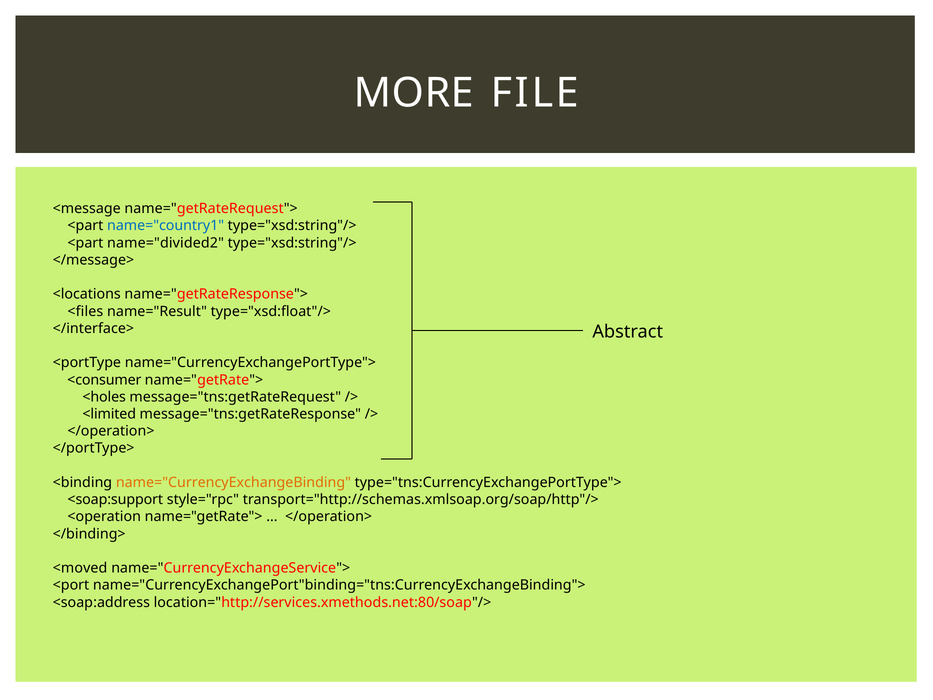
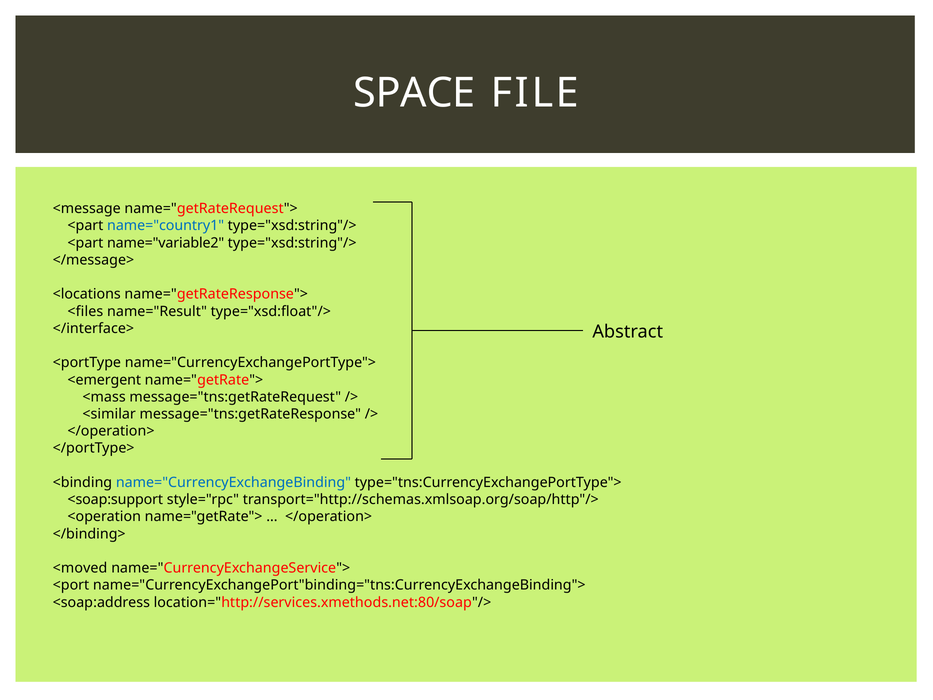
MORE: MORE -> SPACE
name="divided2: name="divided2 -> name="variable2
<consumer: <consumer -> <emergent
<holes: <holes -> <mass
<limited: <limited -> <similar
name="CurrencyExchangeBinding colour: orange -> blue
